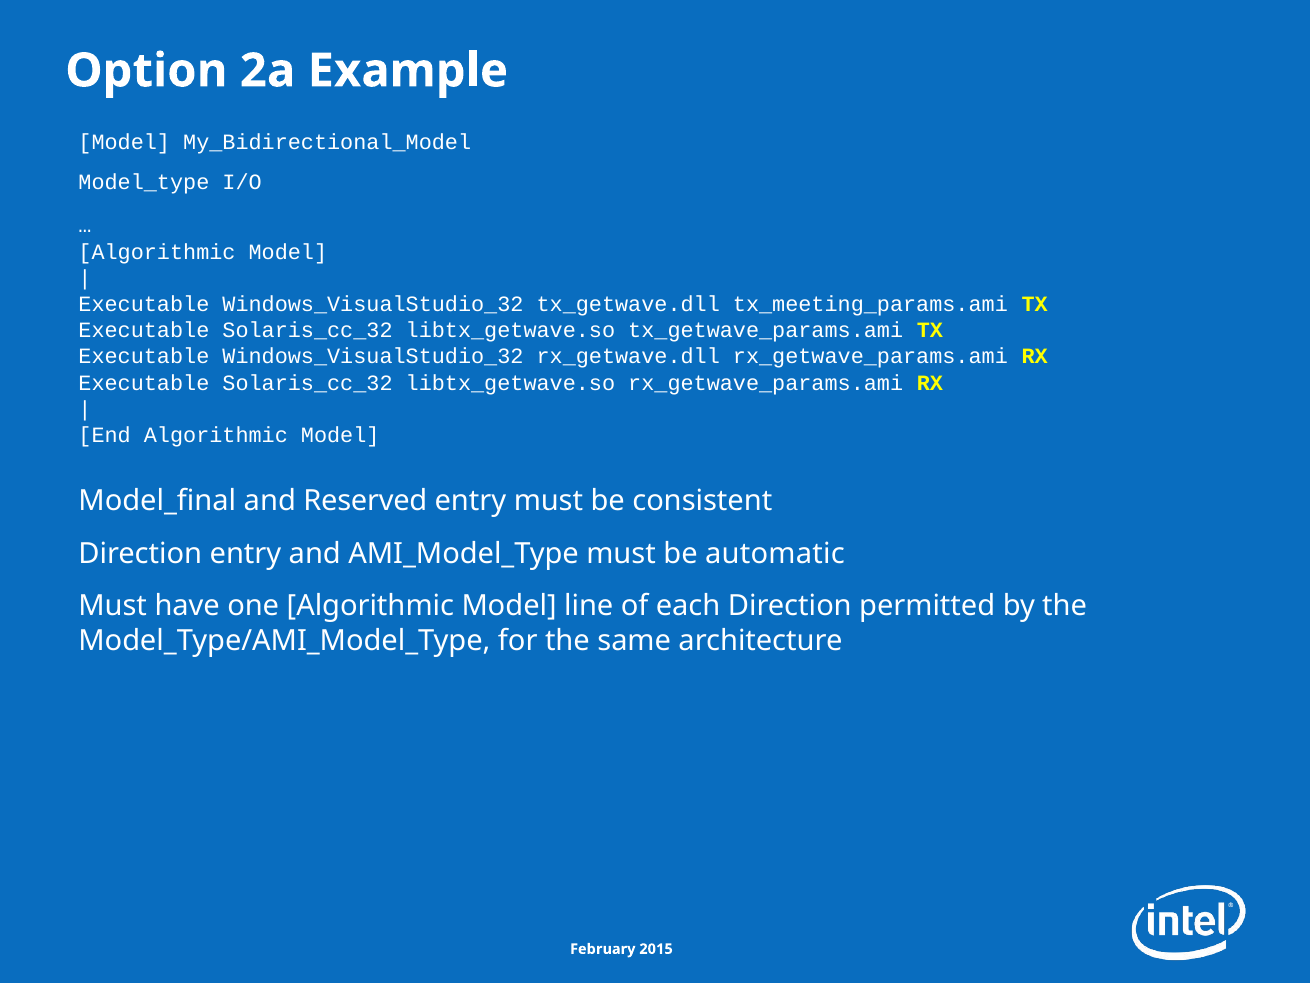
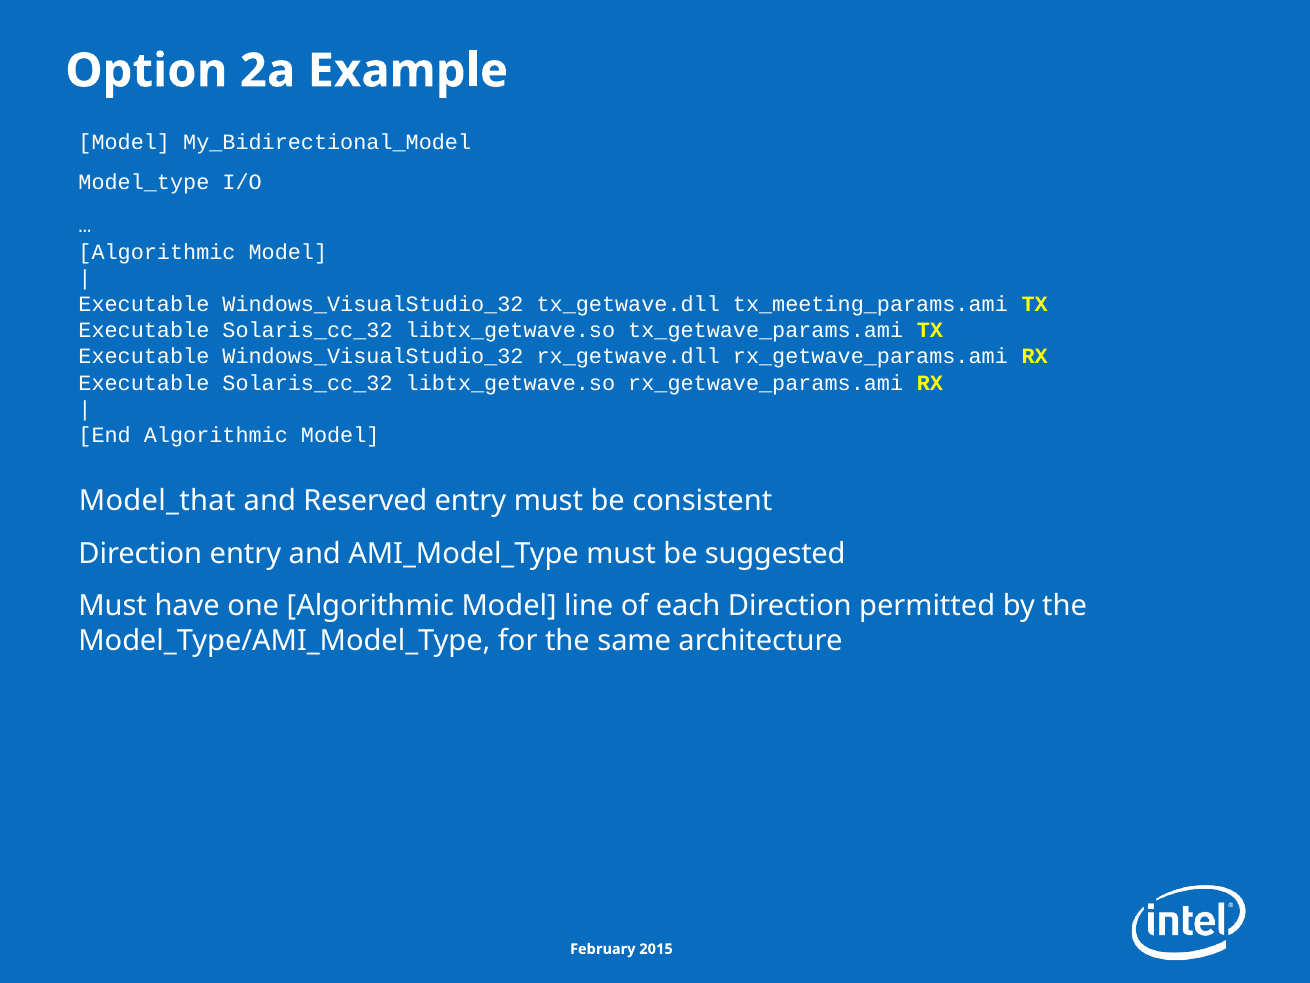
Model_final: Model_final -> Model_that
automatic: automatic -> suggested
